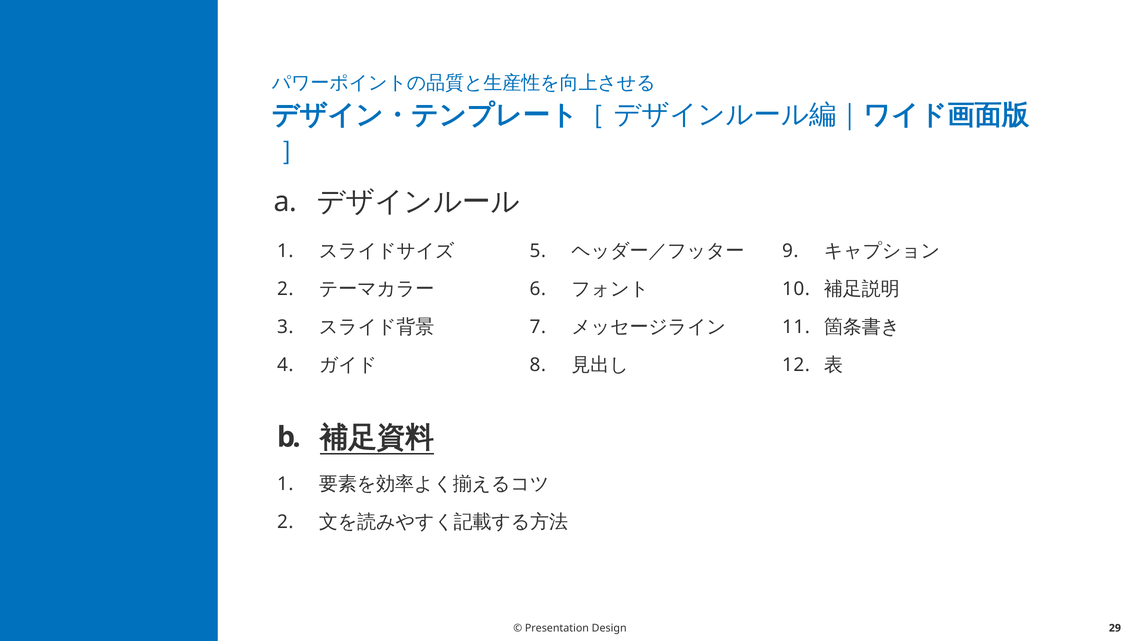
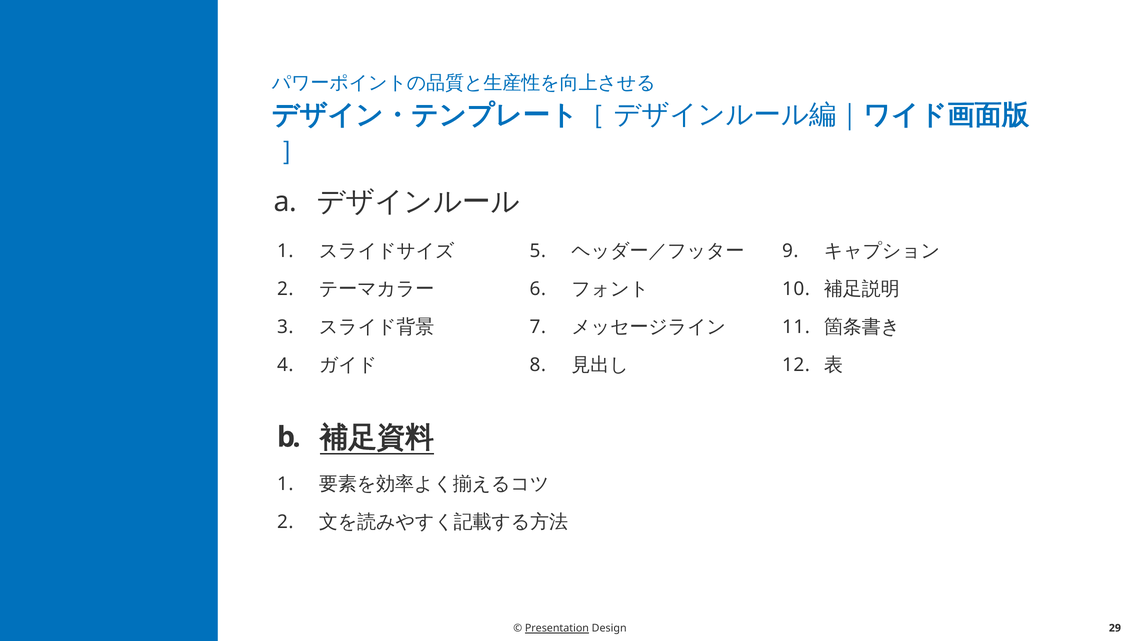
Presentation underline: none -> present
